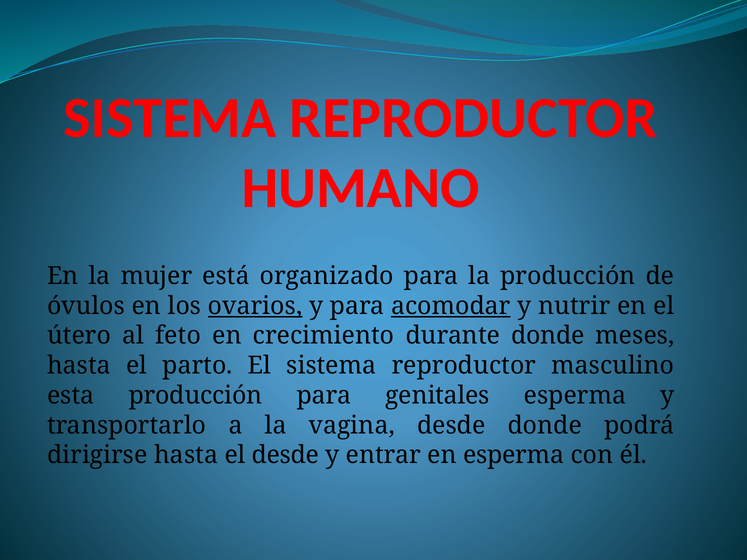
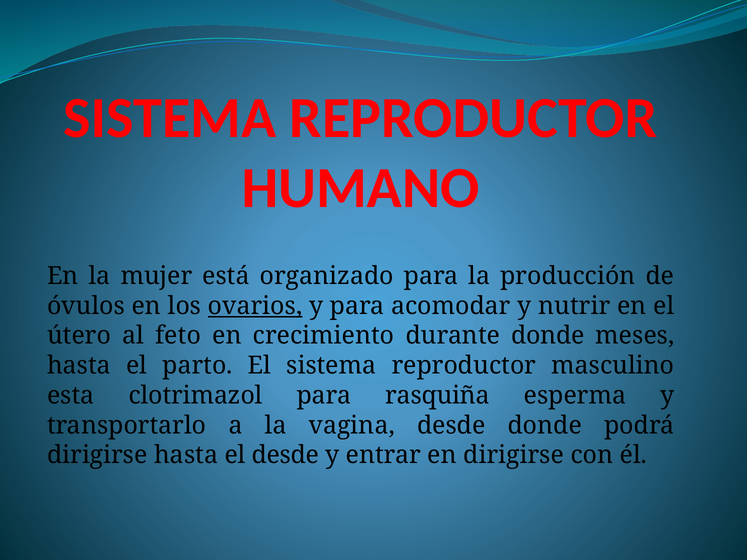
acomodar underline: present -> none
esta producción: producción -> clotrimazol
genitales: genitales -> rasquiña
en esperma: esperma -> dirigirse
